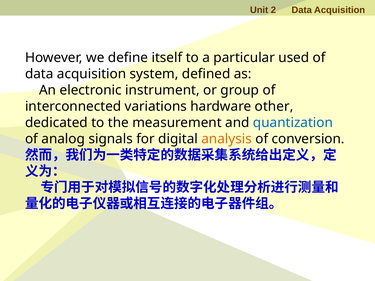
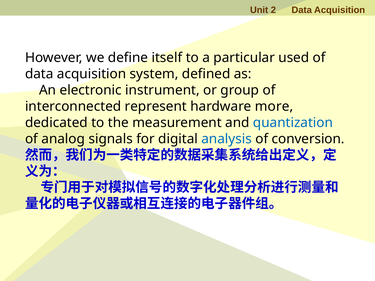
variations: variations -> represent
other: other -> more
analysis colour: orange -> blue
